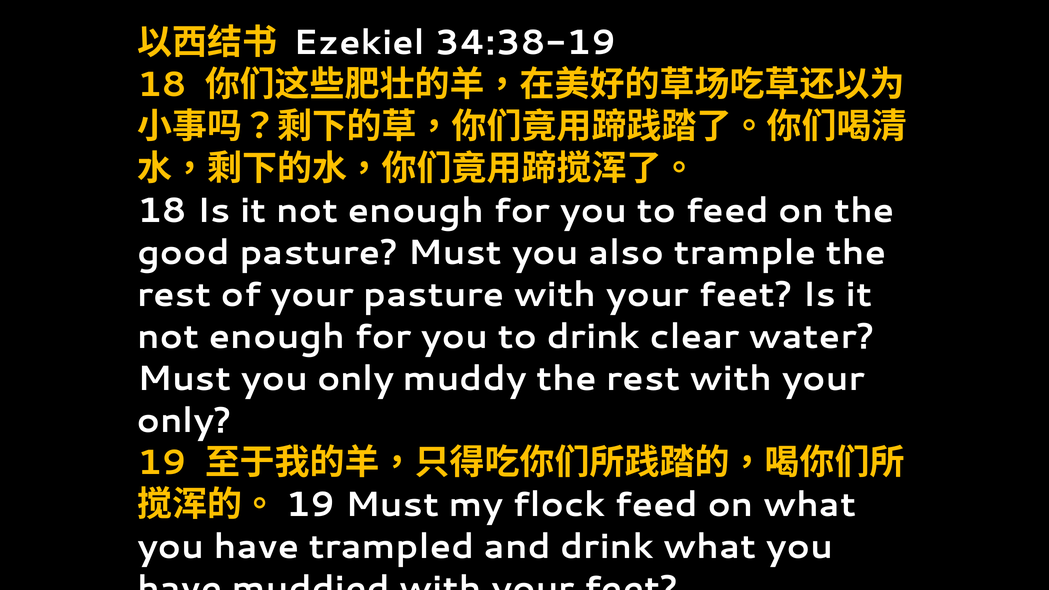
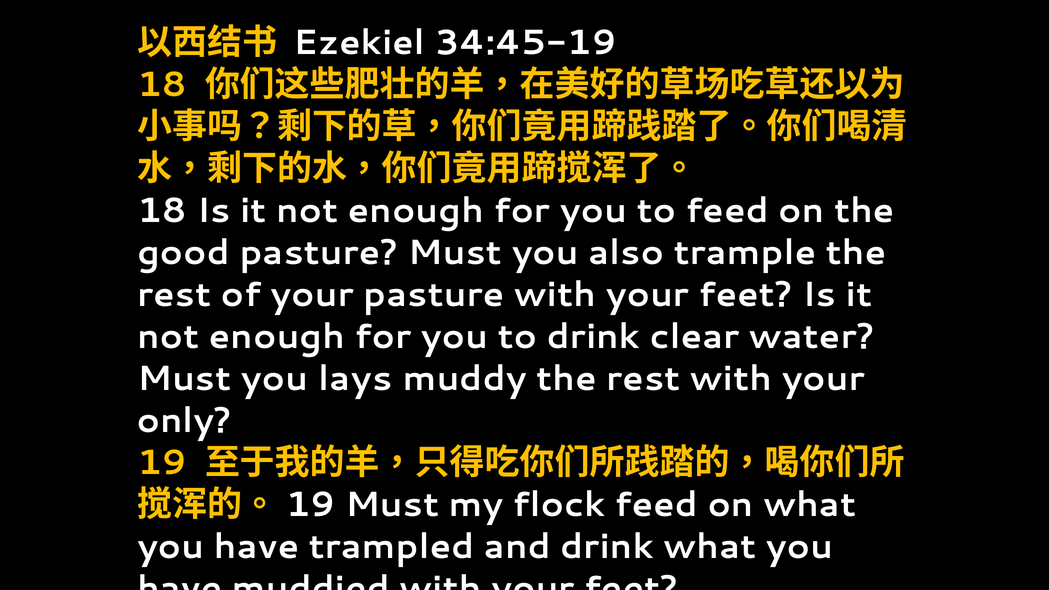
34:38-19: 34:38-19 -> 34:45-19
you only: only -> lays
